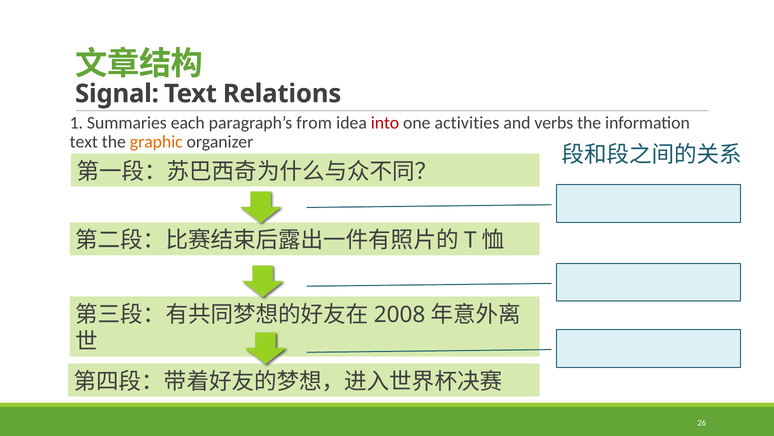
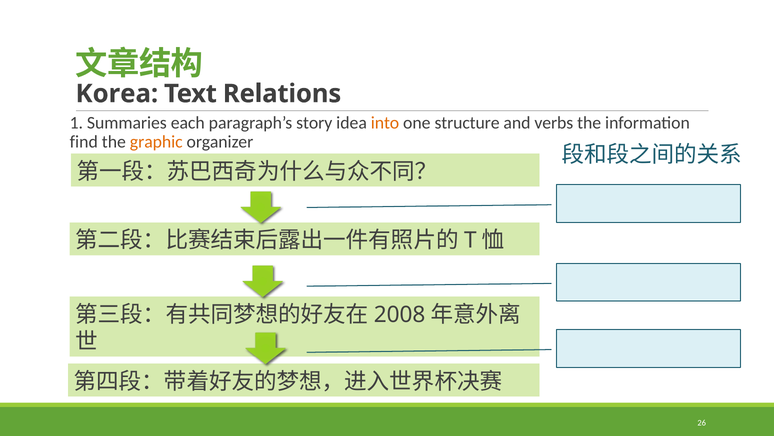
Signal: Signal -> Korea
from: from -> story
into colour: red -> orange
activities: activities -> structure
text at (84, 142): text -> find
